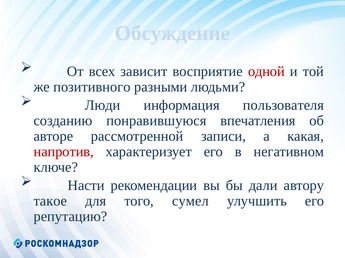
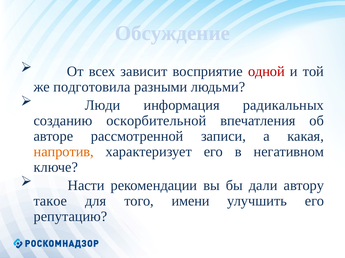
позитивного: позитивного -> подготовила
пользователя: пользователя -> радикальных
понравившуюся: понравившуюся -> оскорбительной
напротив colour: red -> orange
сумел: сумел -> имени
